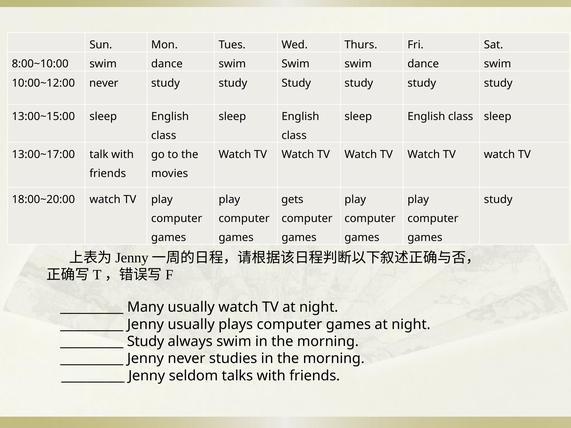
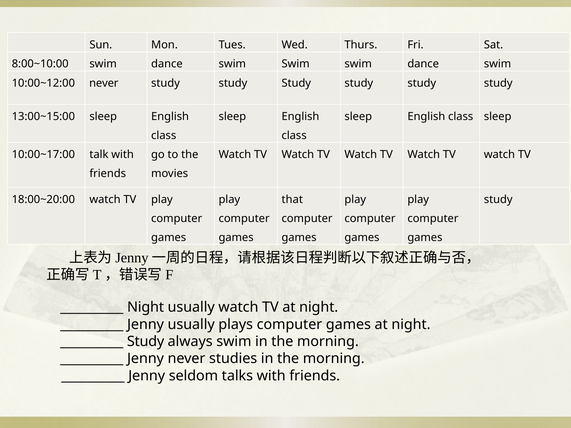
13:00~17:00: 13:00~17:00 -> 10:00~17:00
gets: gets -> that
Many at (146, 307): Many -> Night
